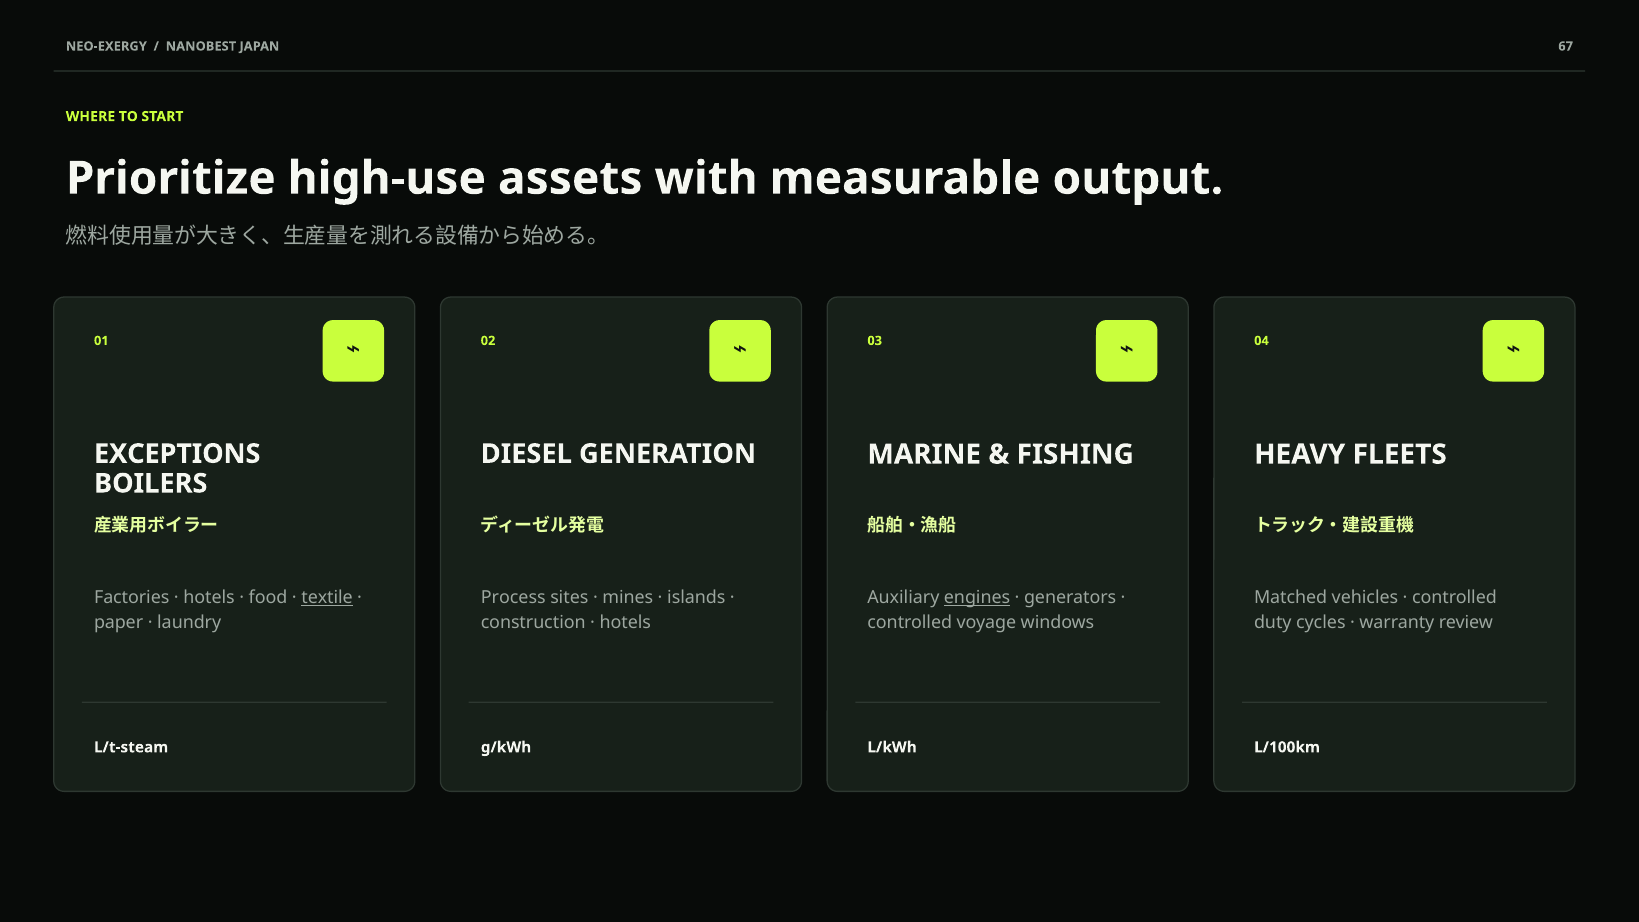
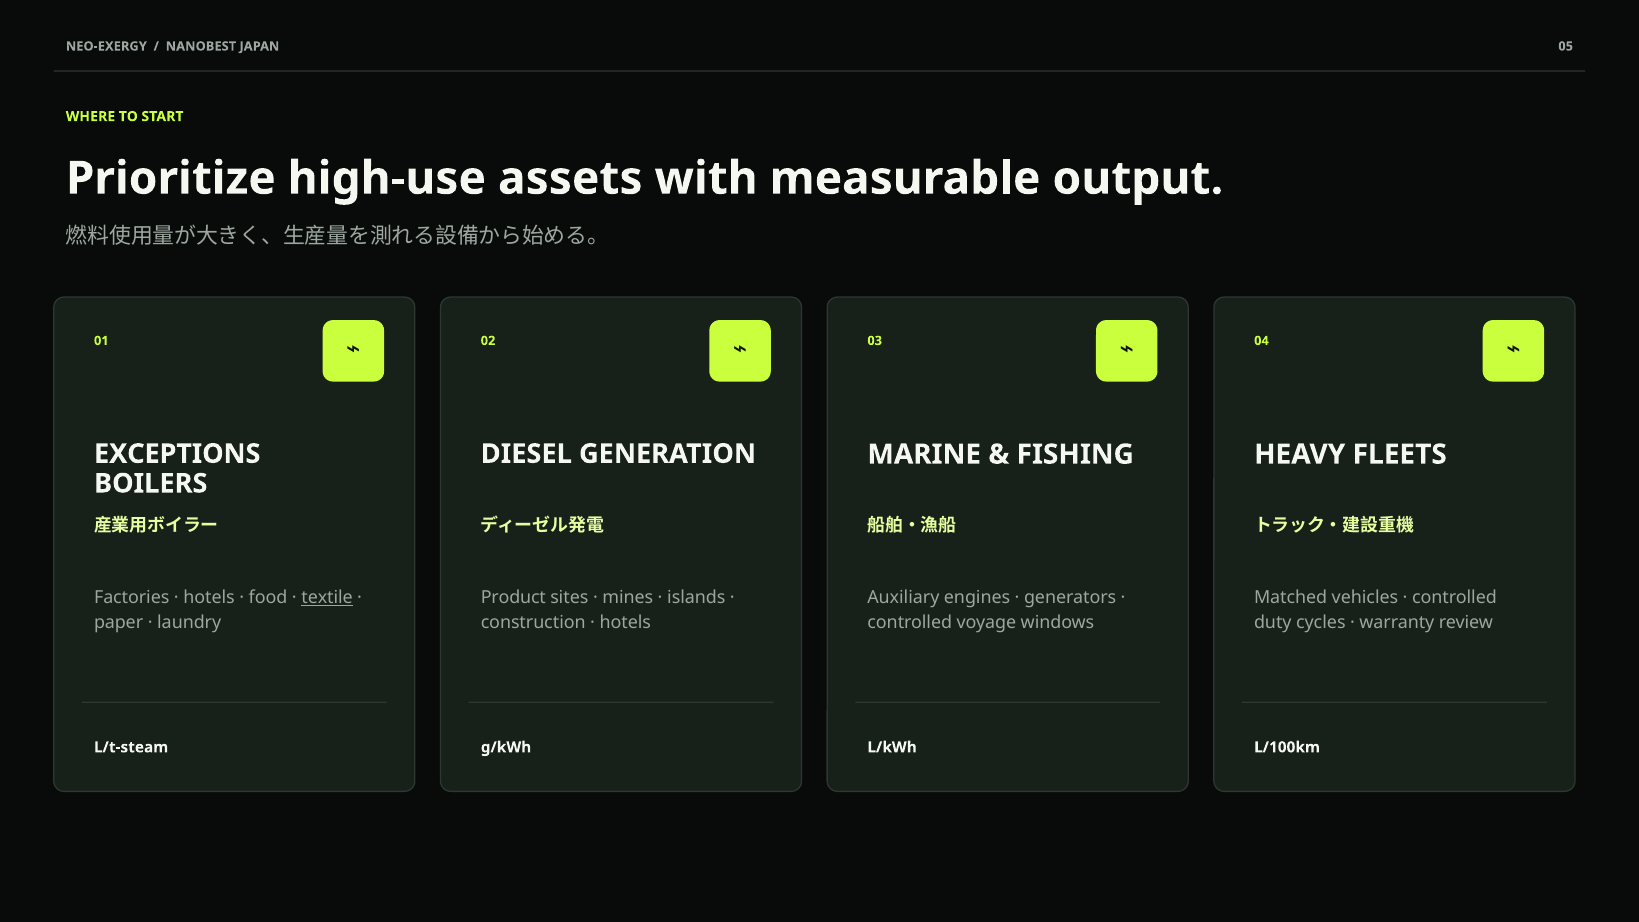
67: 67 -> 05
Process: Process -> Product
engines underline: present -> none
